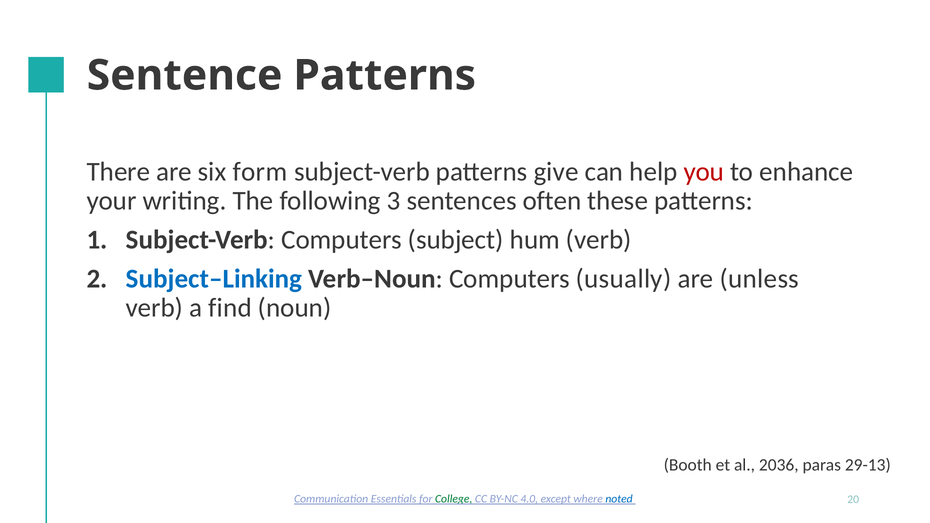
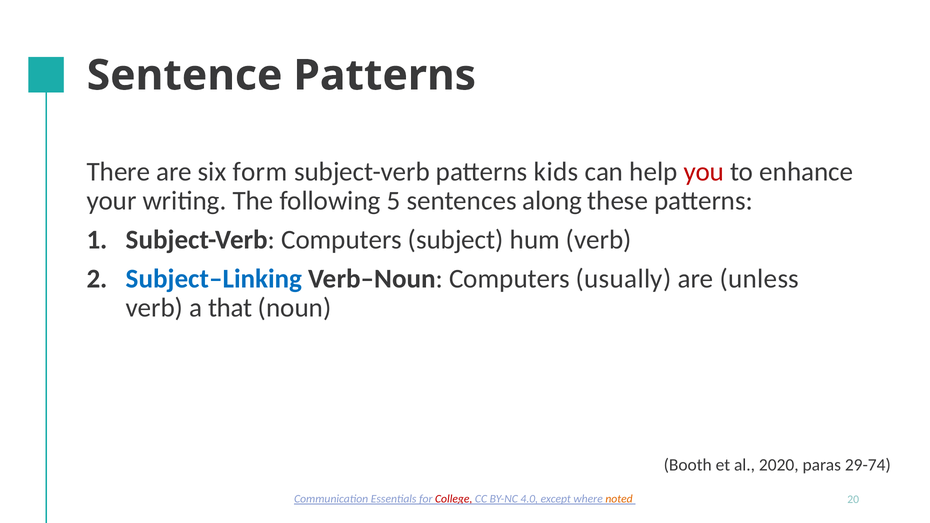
give: give -> kids
3: 3 -> 5
often: often -> along
find: find -> that
2036: 2036 -> 2020
29-13: 29-13 -> 29-74
College colour: green -> red
noted colour: blue -> orange
